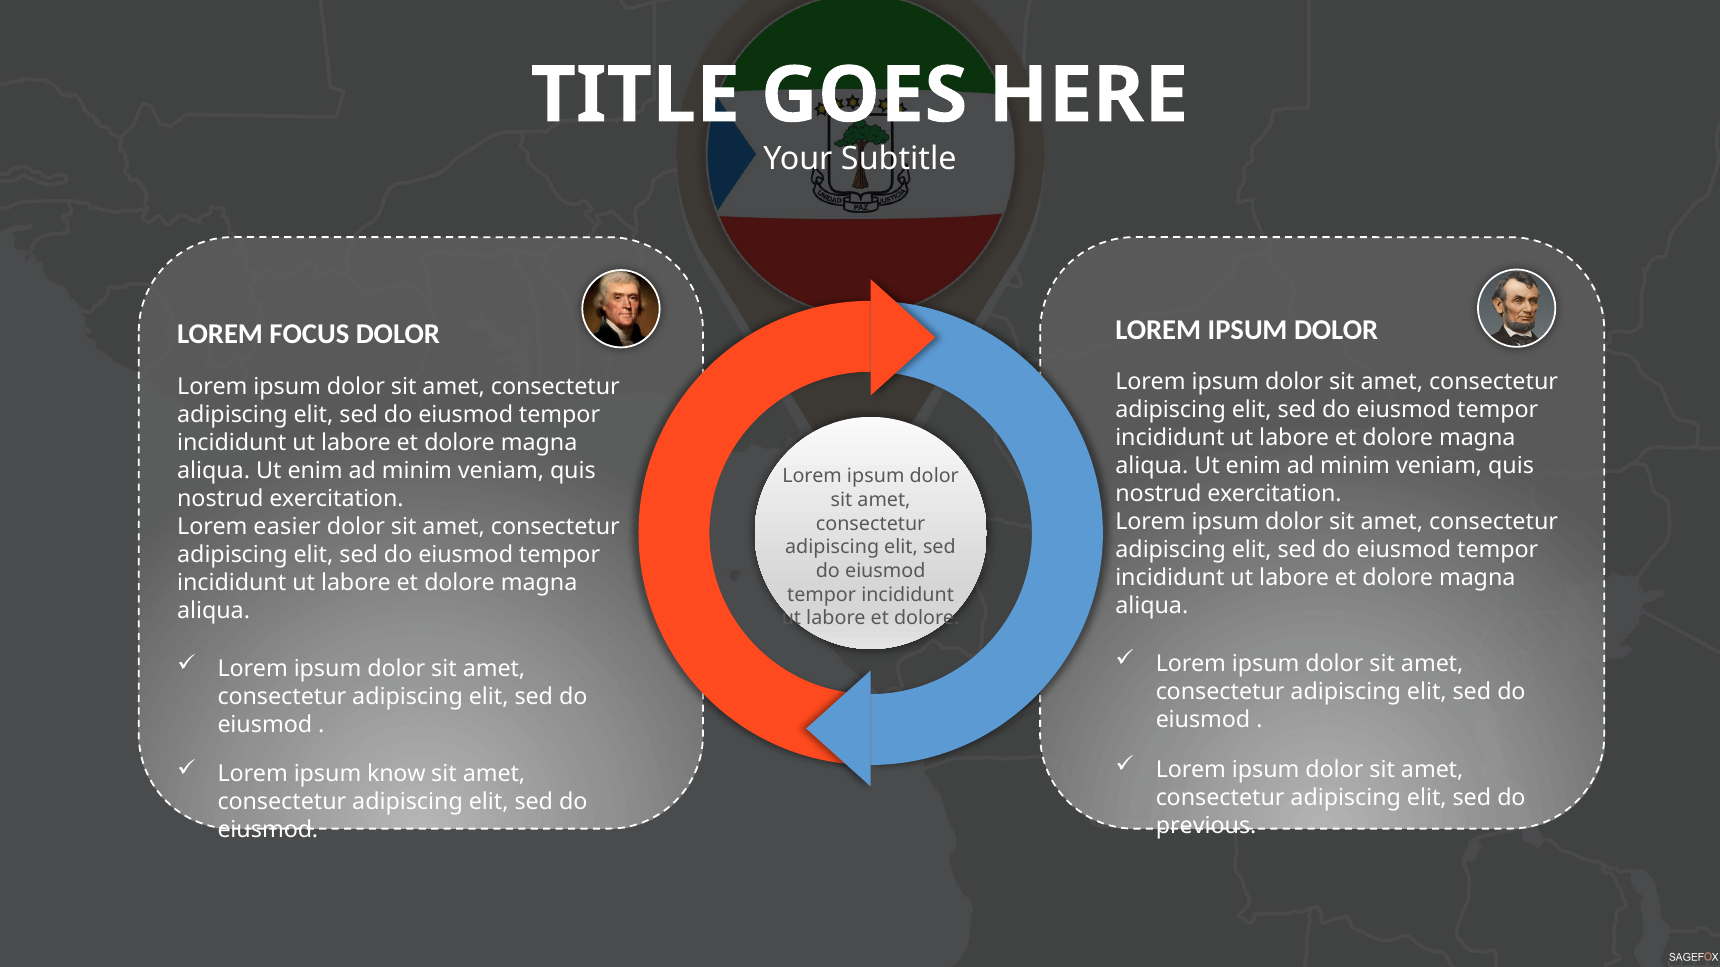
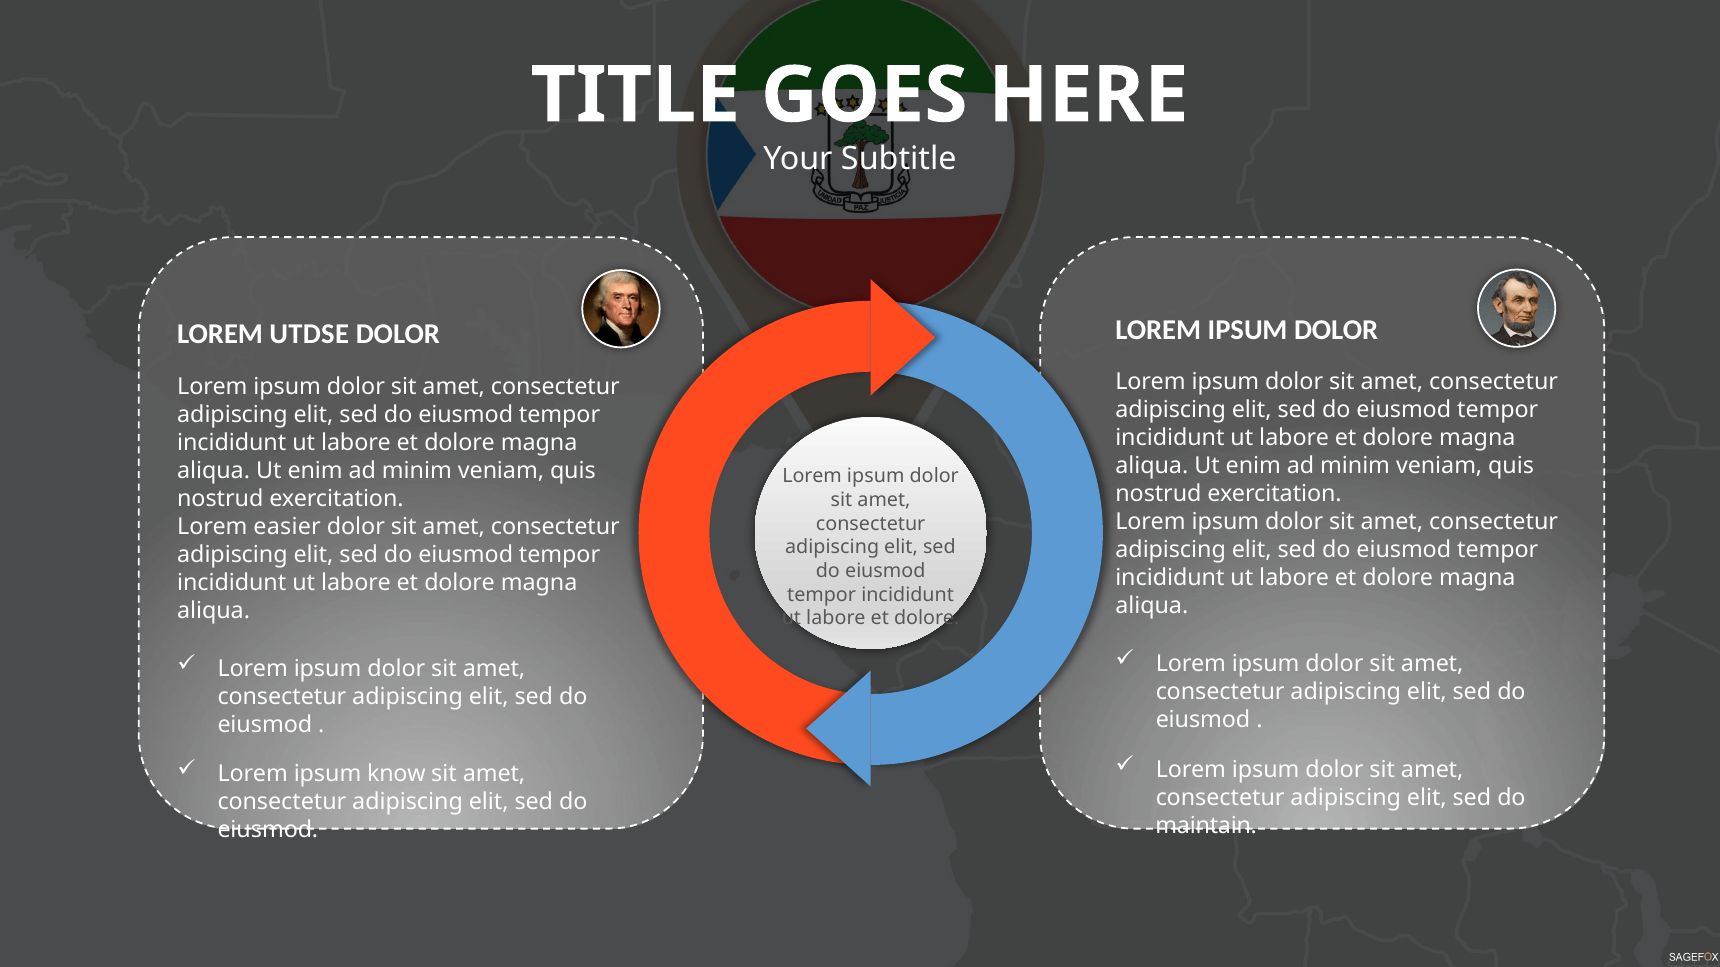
FOCUS: FOCUS -> UTDSE
previous: previous -> maintain
